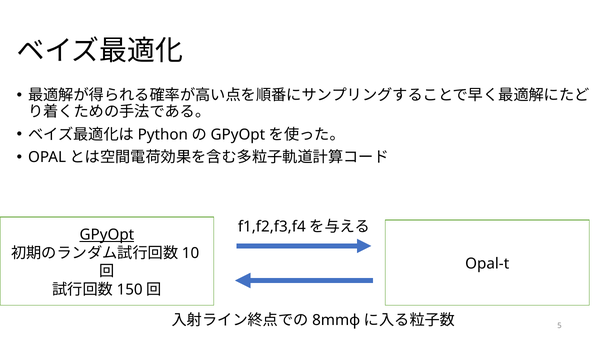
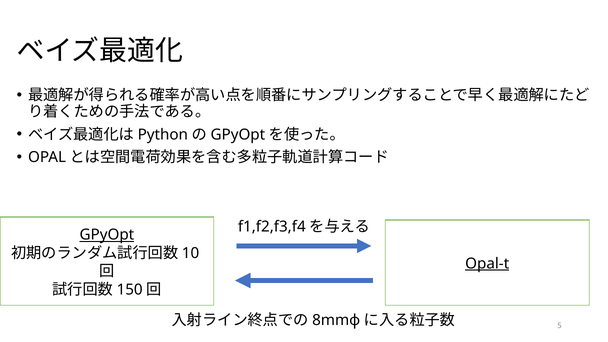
Opal-t underline: none -> present
